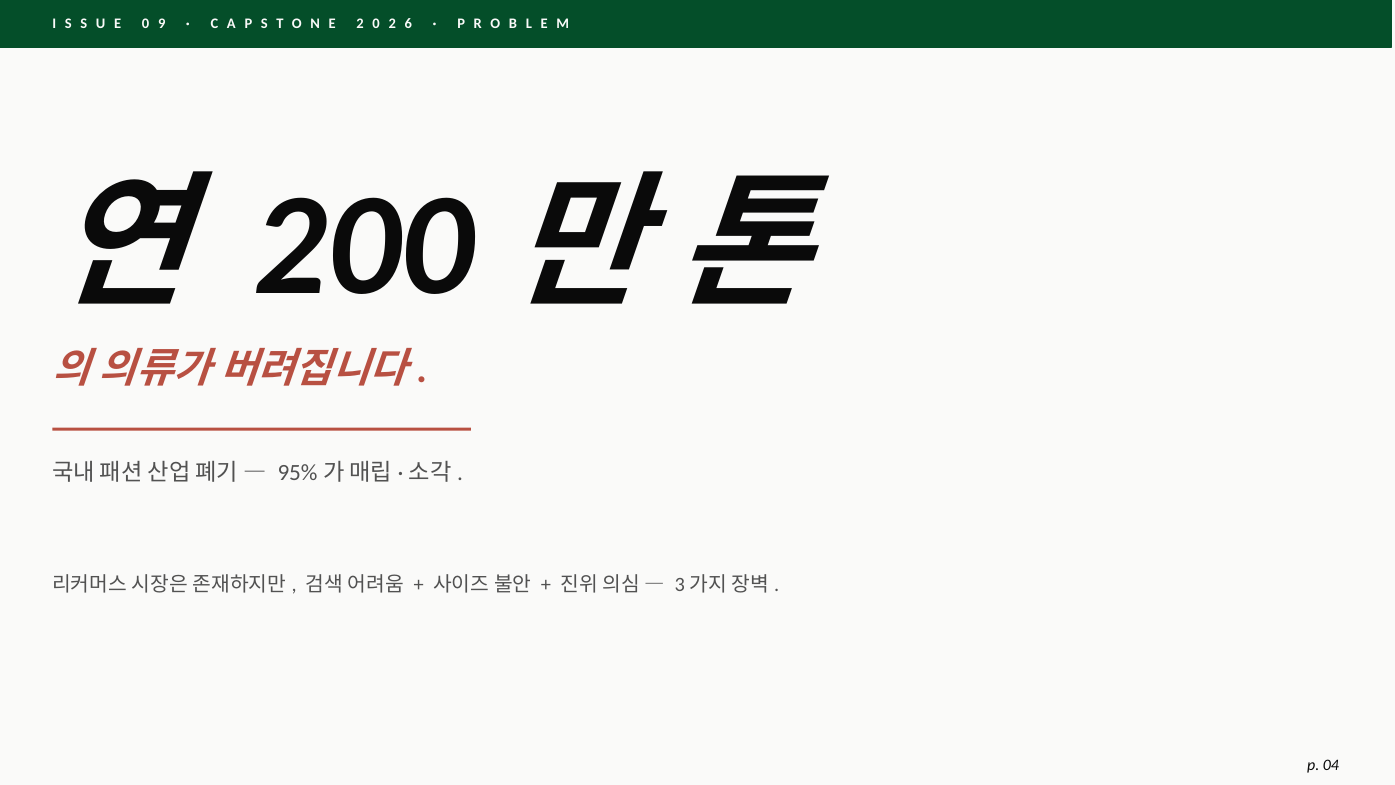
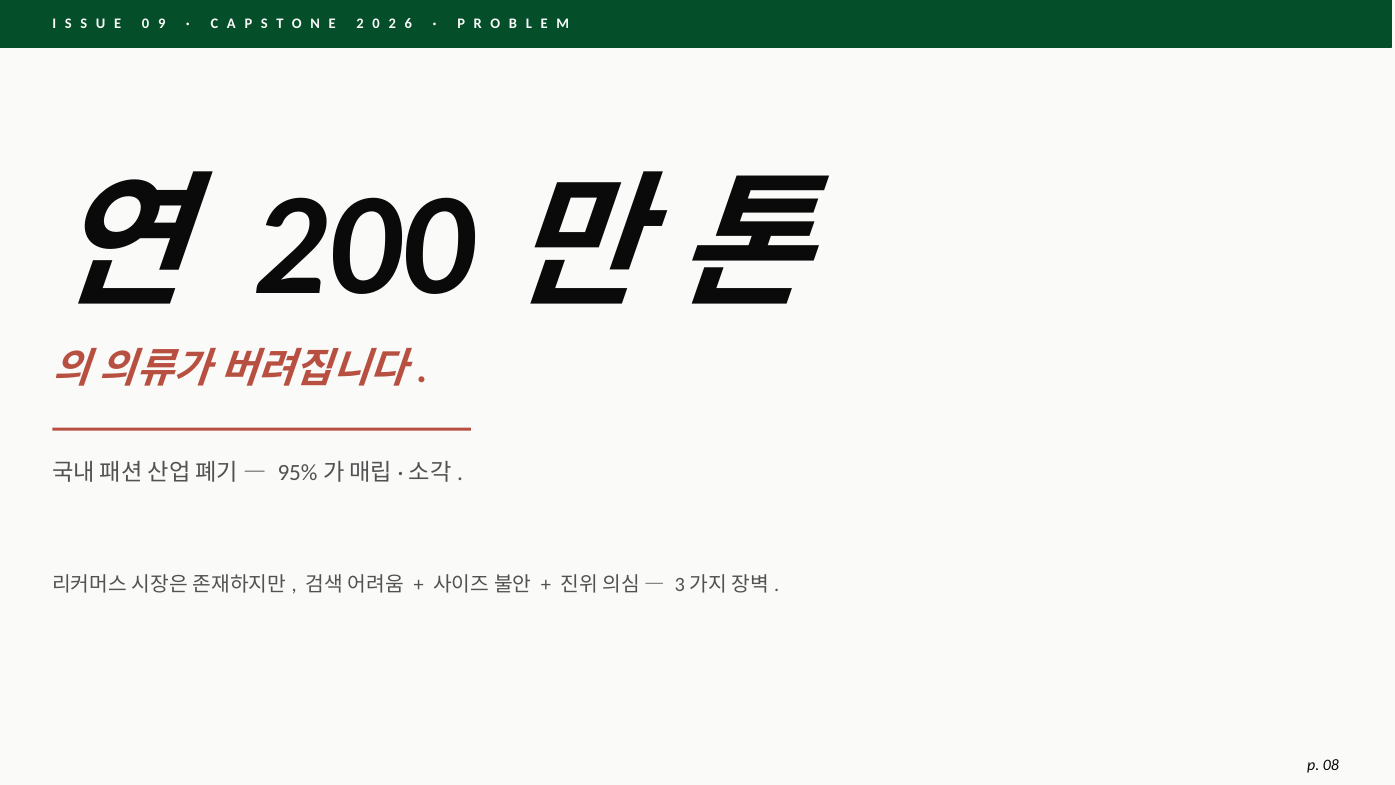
04: 04 -> 08
